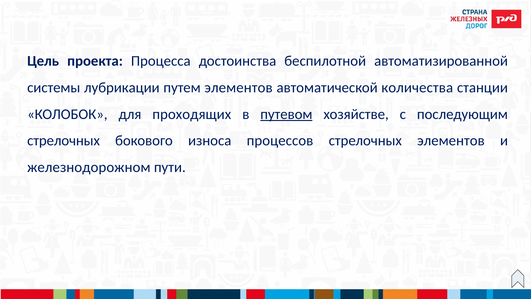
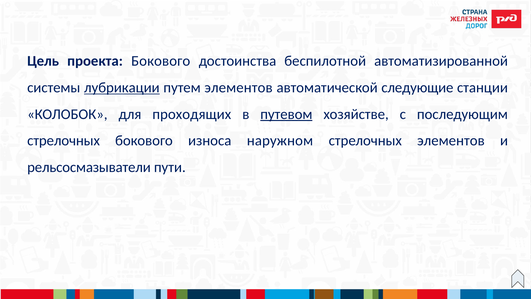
проекта Процесса: Процесса -> Бокового
лубрикации underline: none -> present
количества: количества -> следующие
процессов: процессов -> наружном
железнодорожном: железнодорожном -> рельсосмазыватели
